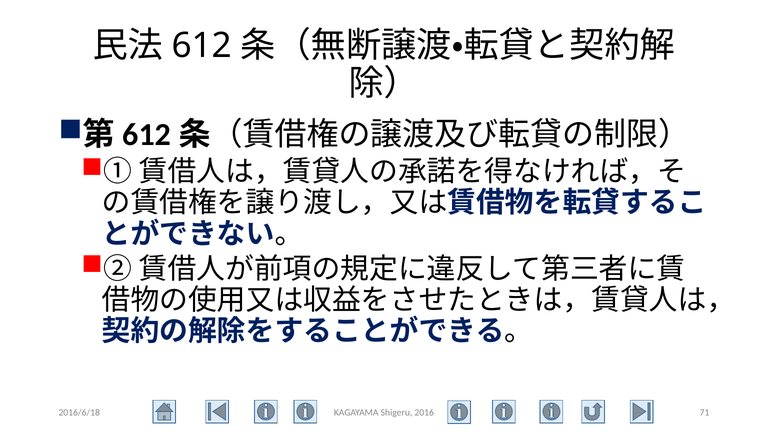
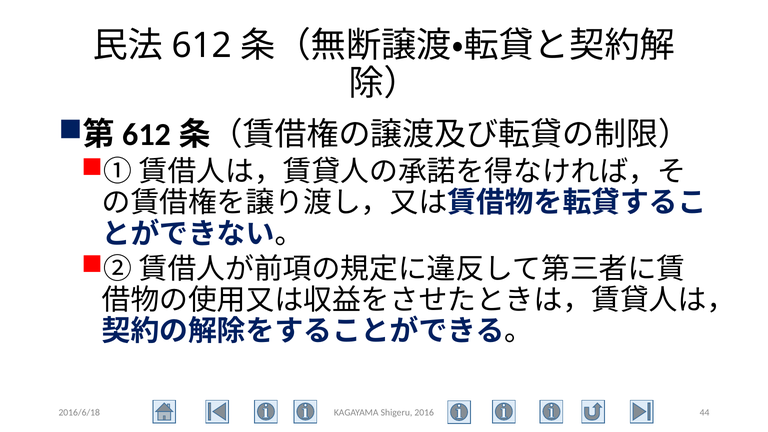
71: 71 -> 44
